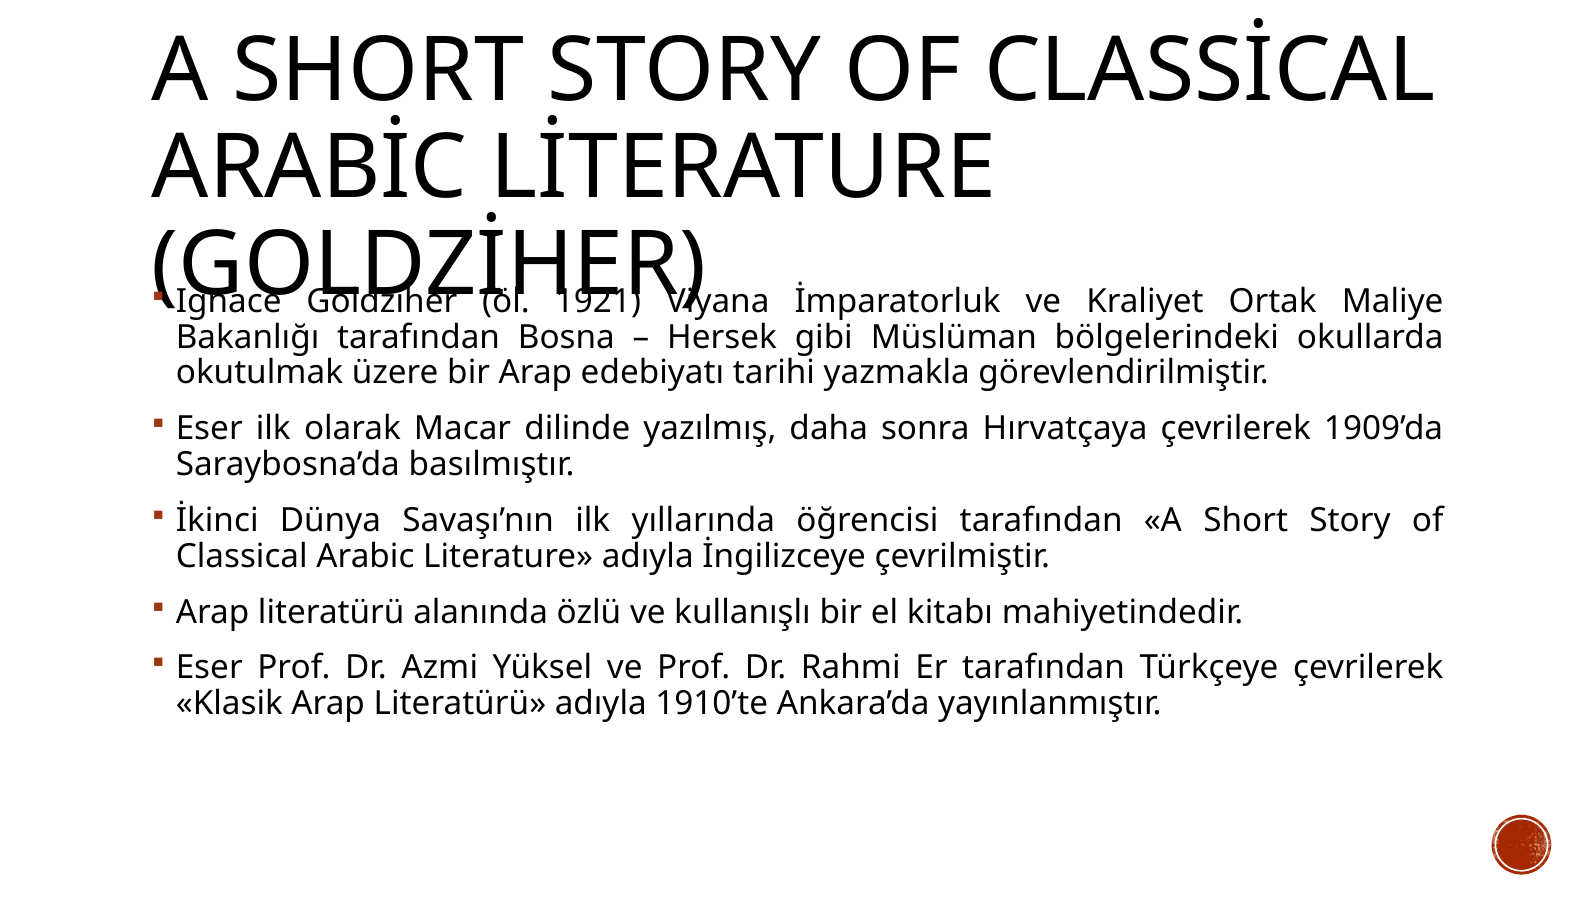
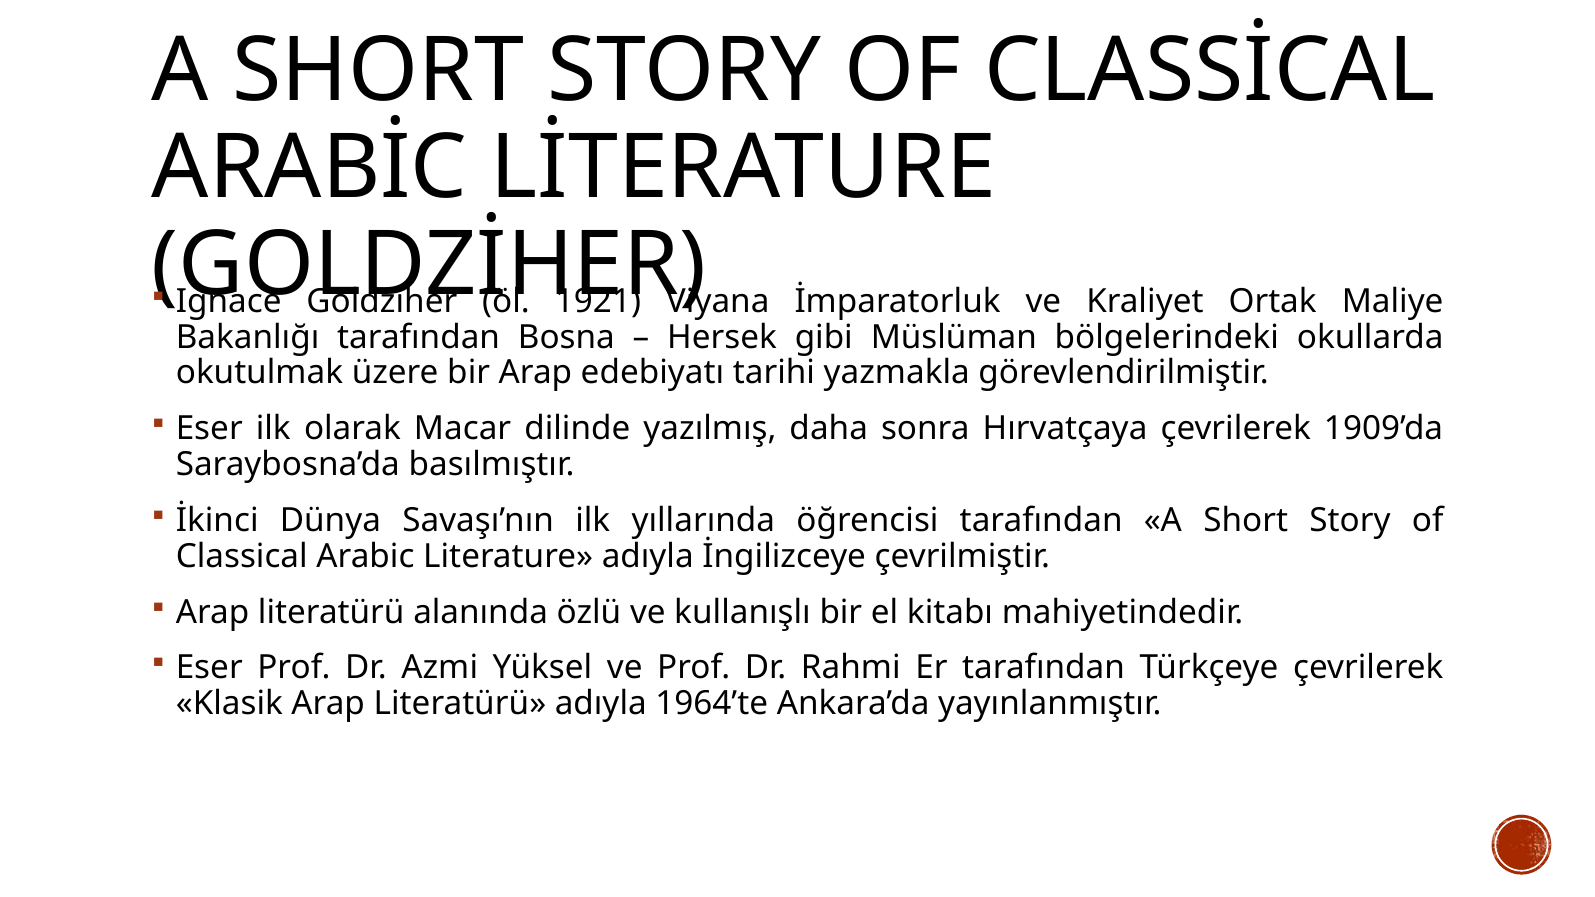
1910’te: 1910’te -> 1964’te
